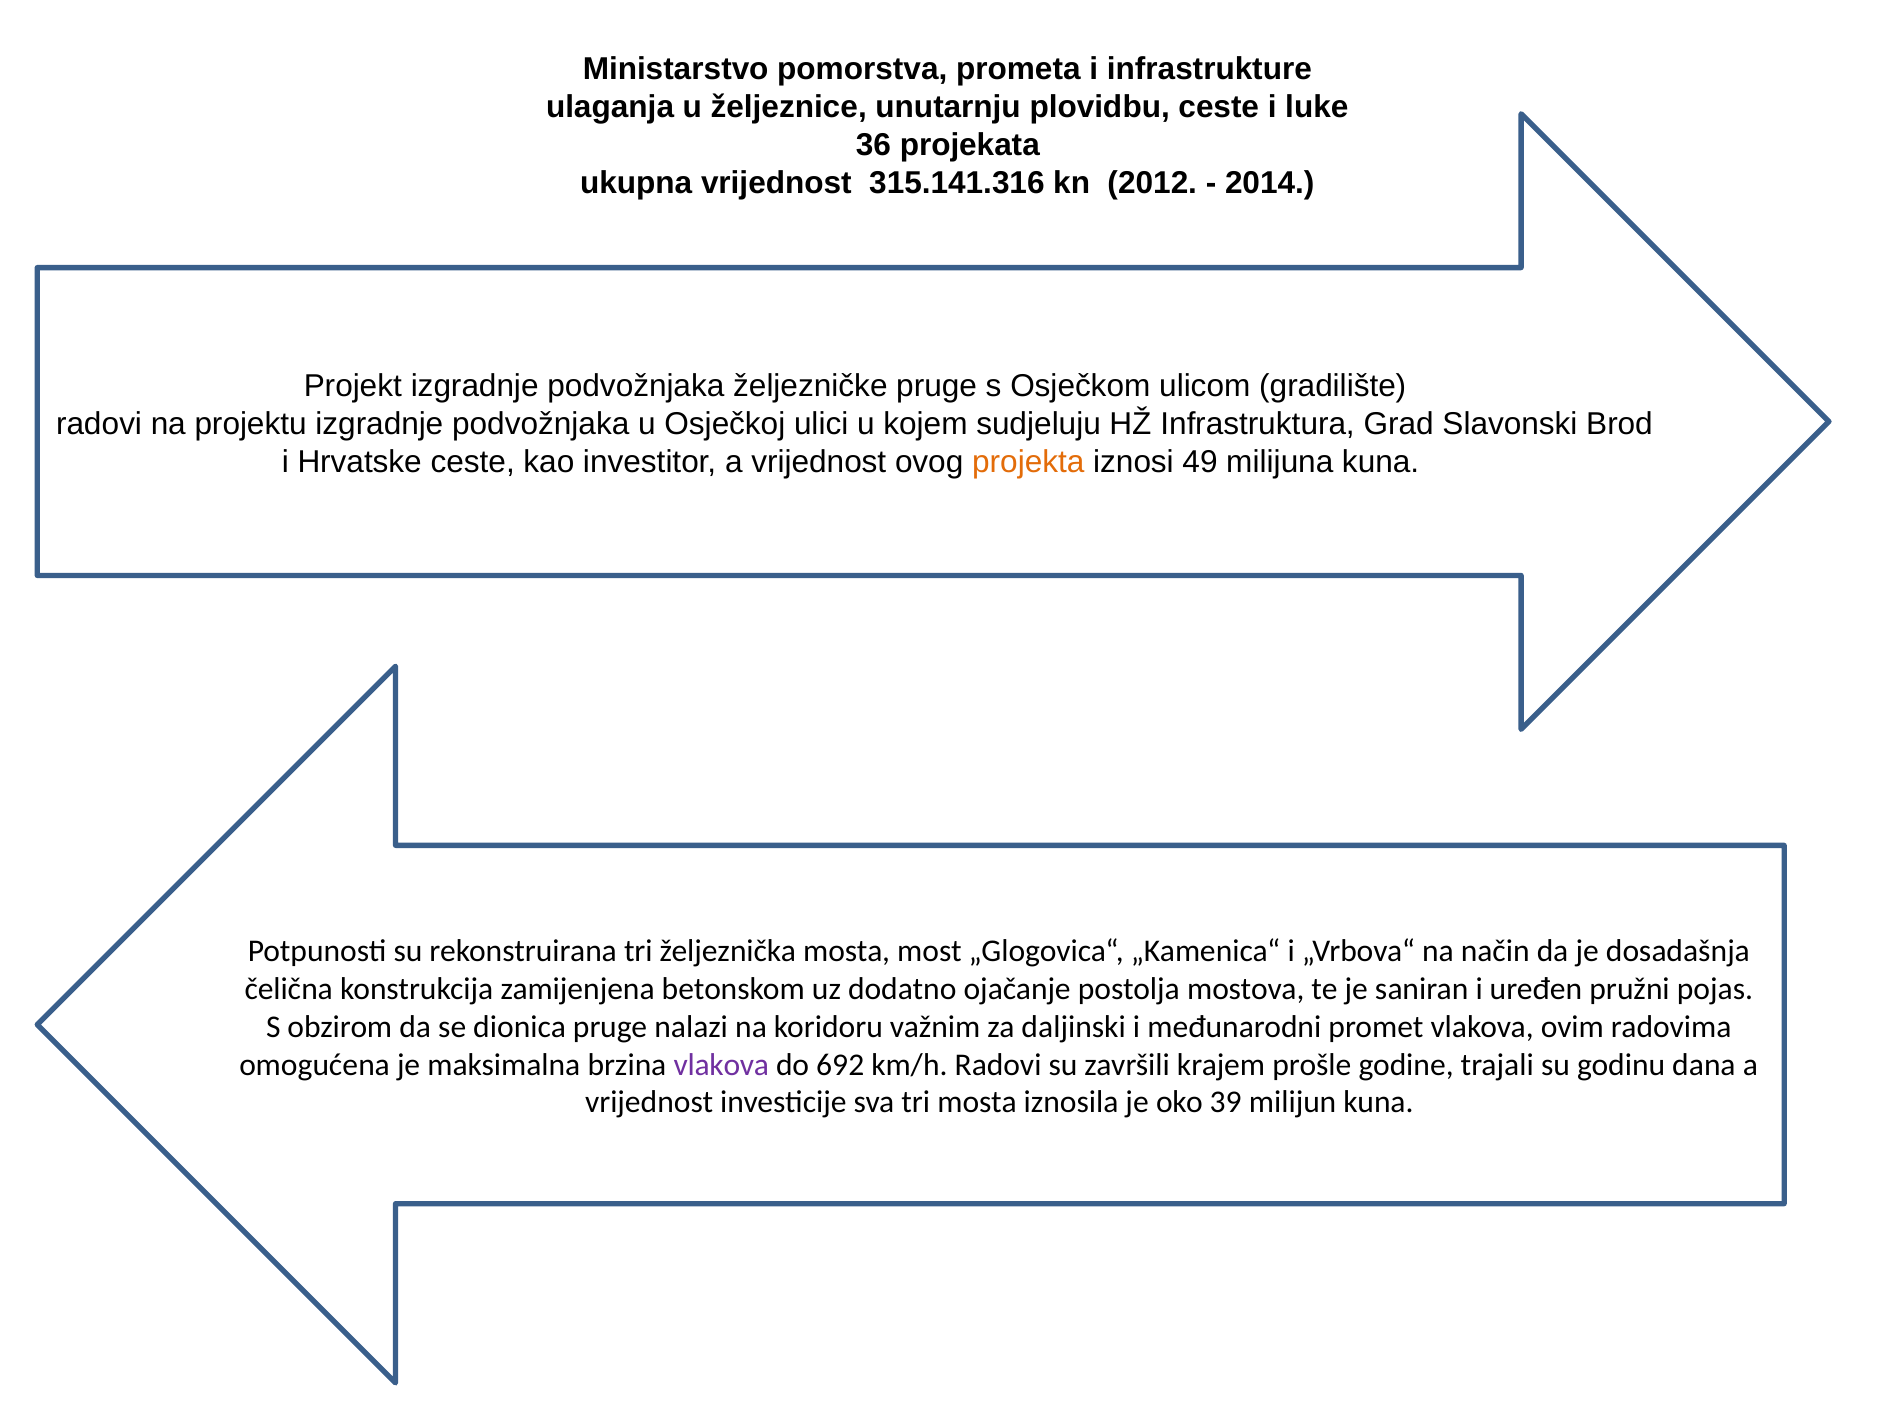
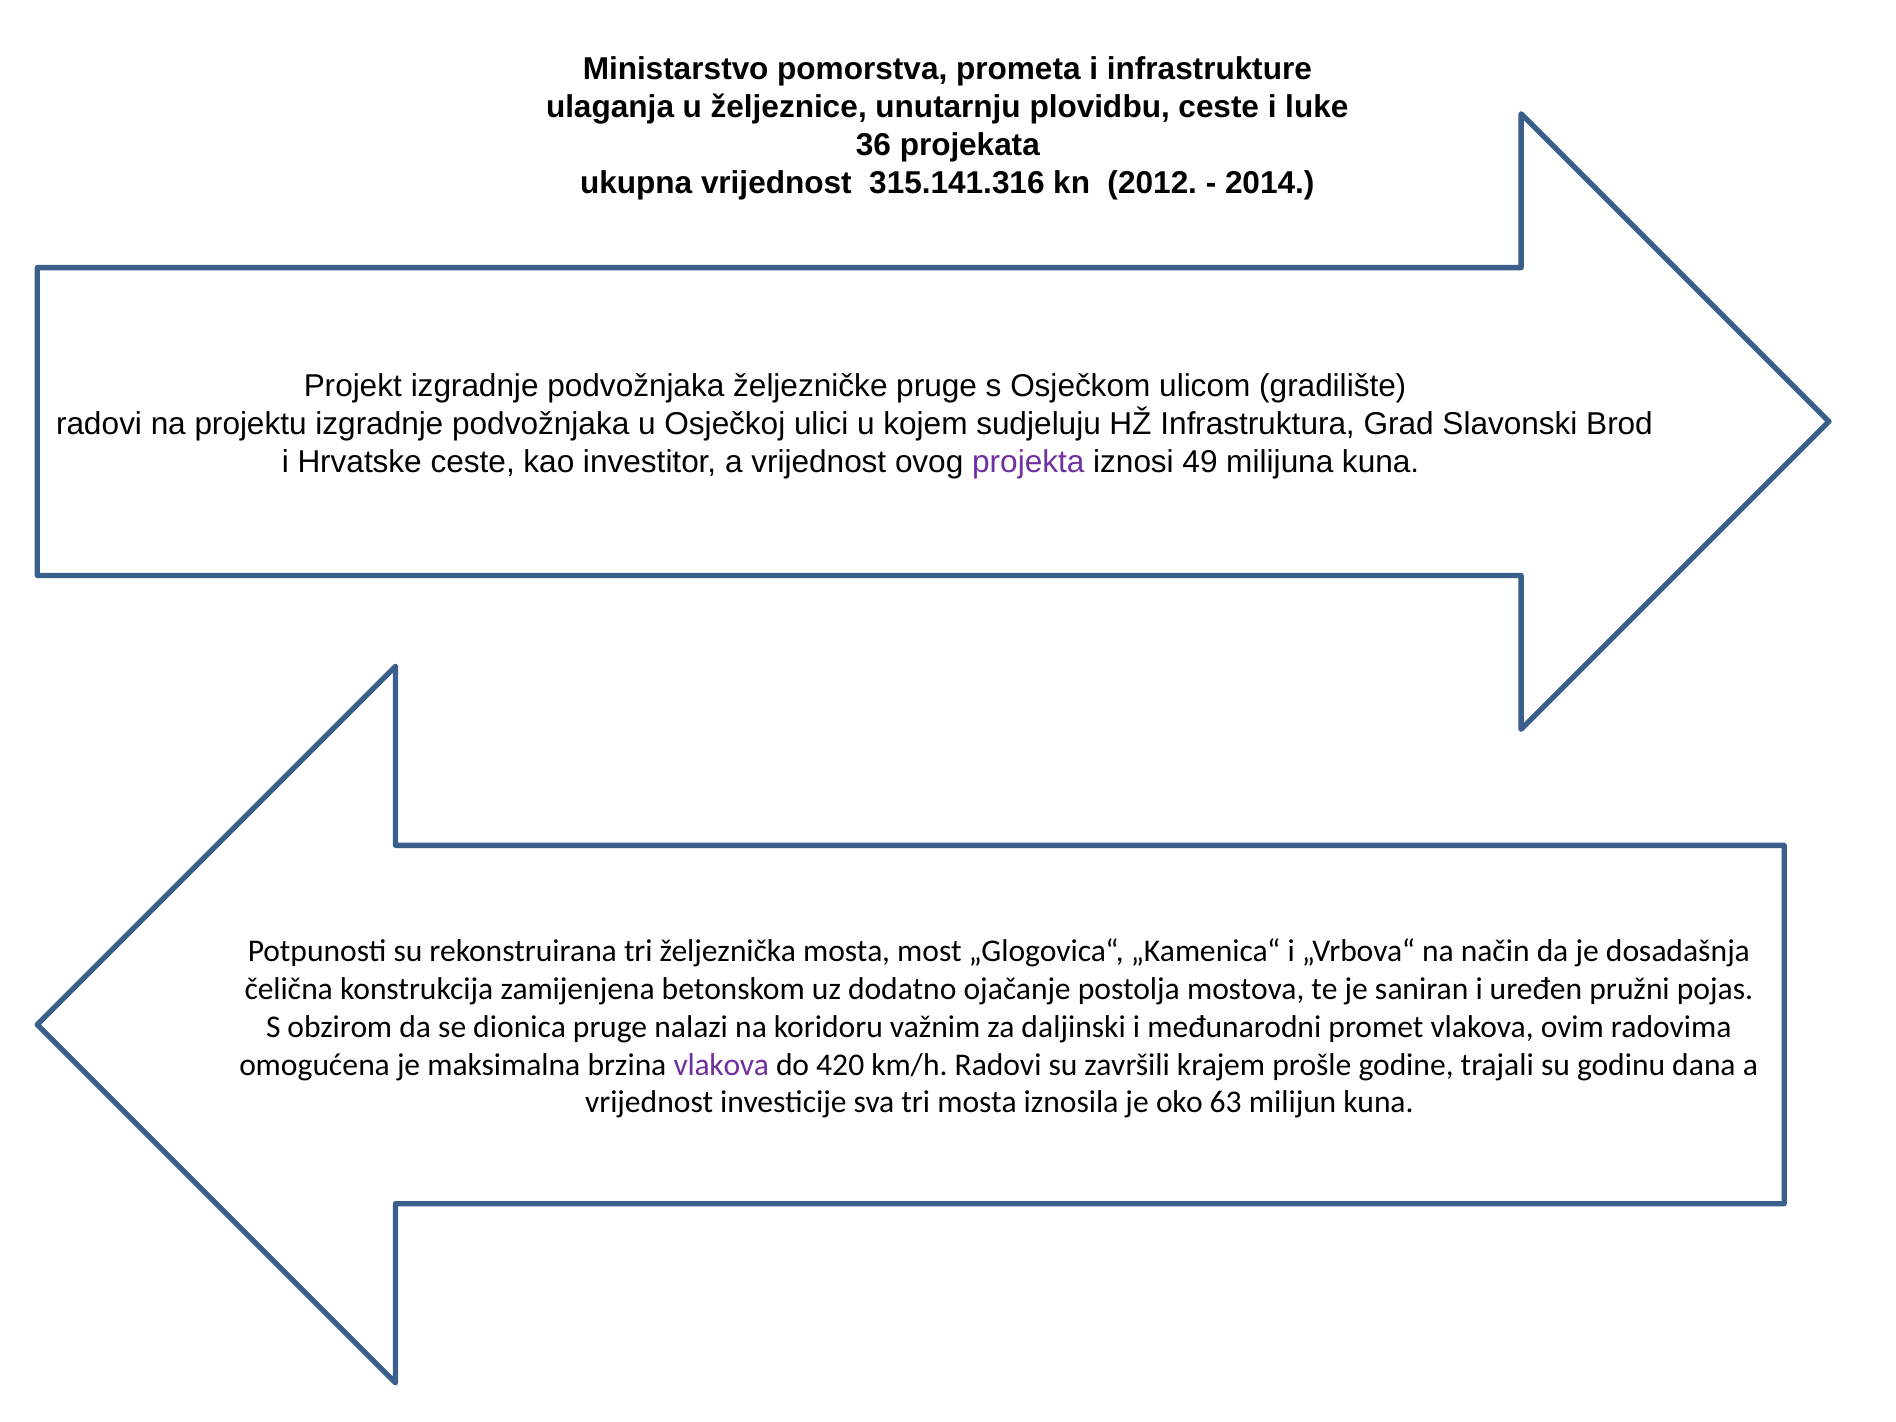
projekta colour: orange -> purple
692: 692 -> 420
39: 39 -> 63
